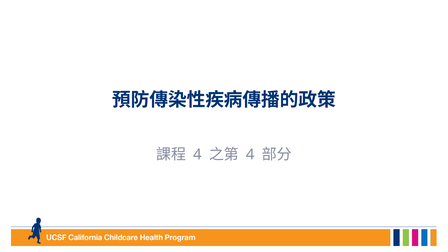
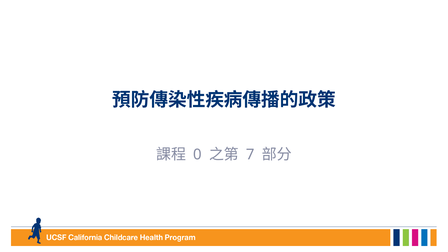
4 at (197, 154): 4 -> 0
4 at (250, 154): 4 -> 7
